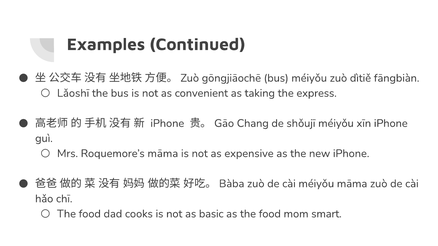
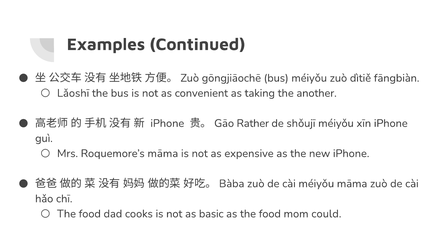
express: express -> another
Chang: Chang -> Rather
smart: smart -> could
